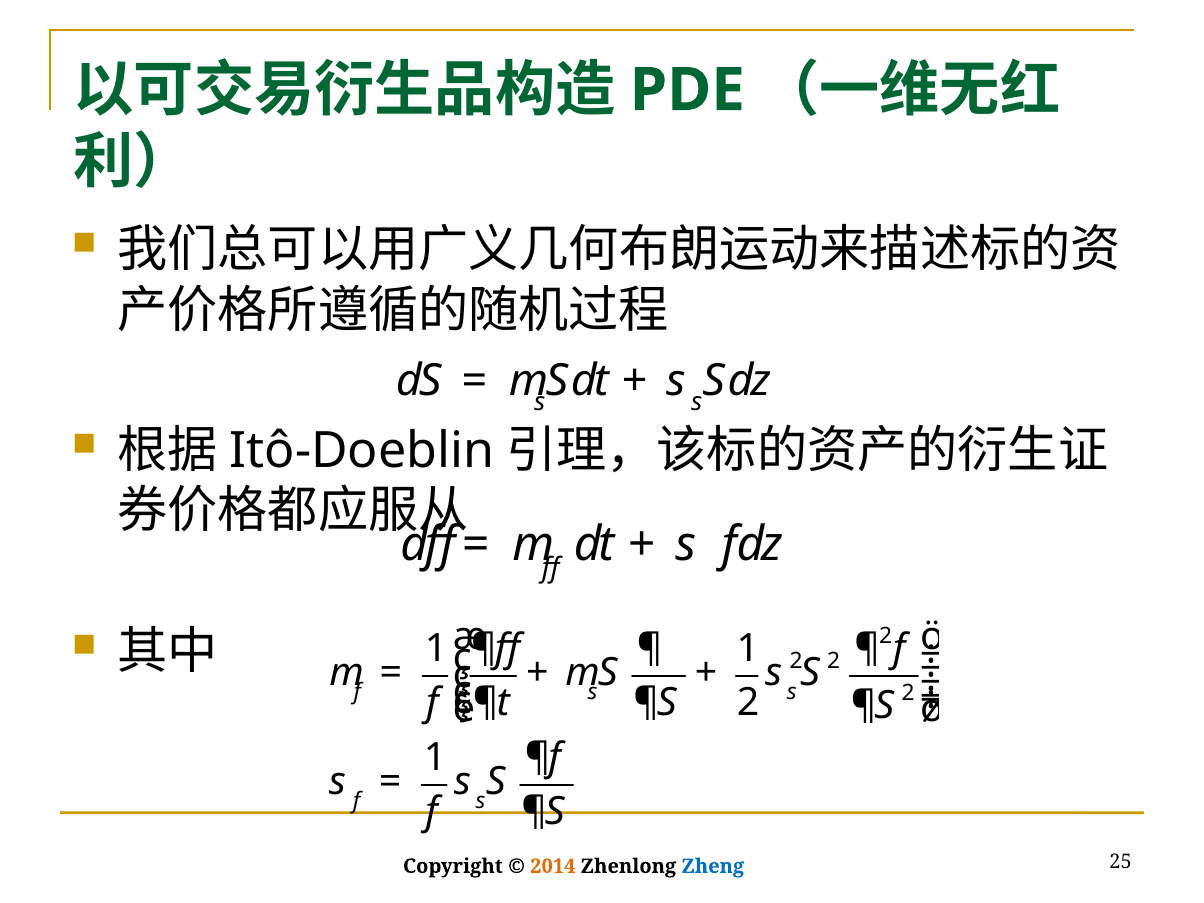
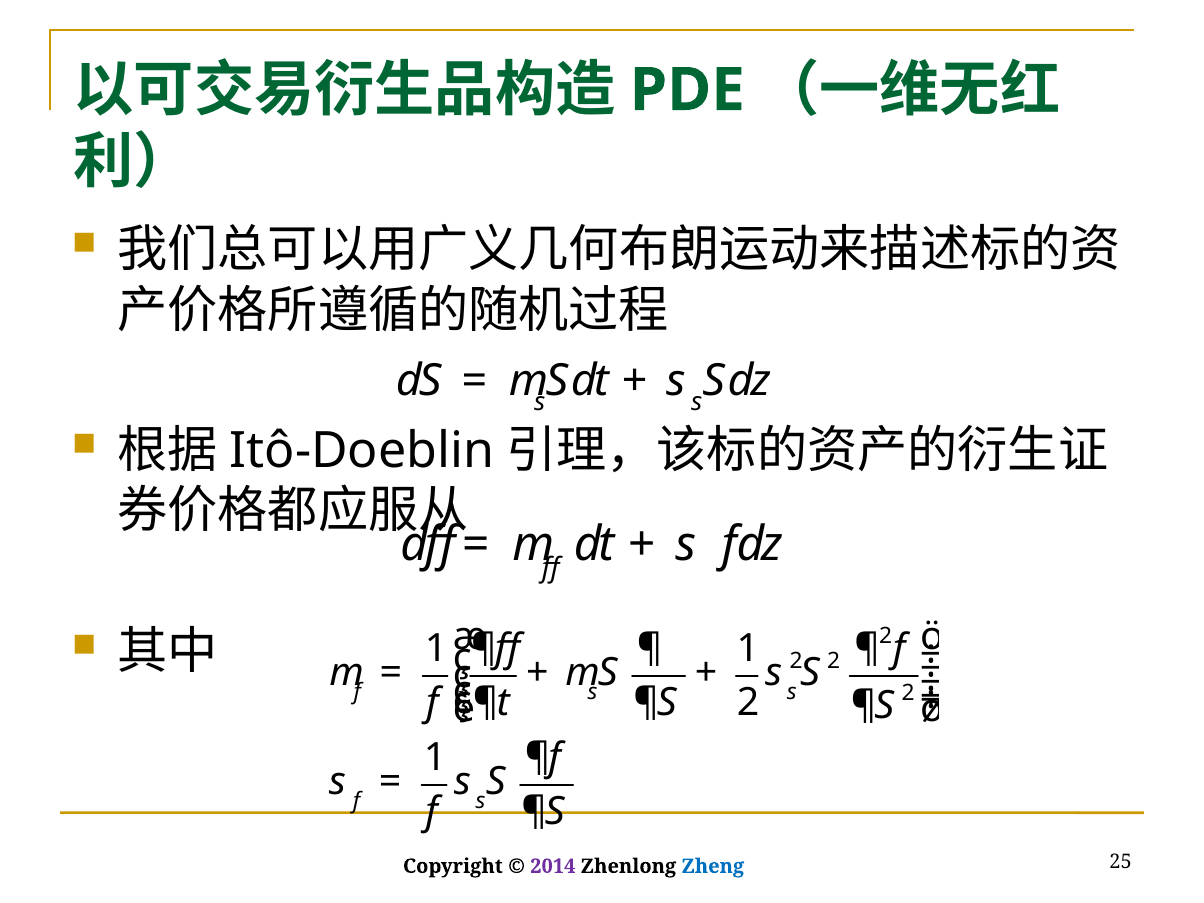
2014 colour: orange -> purple
